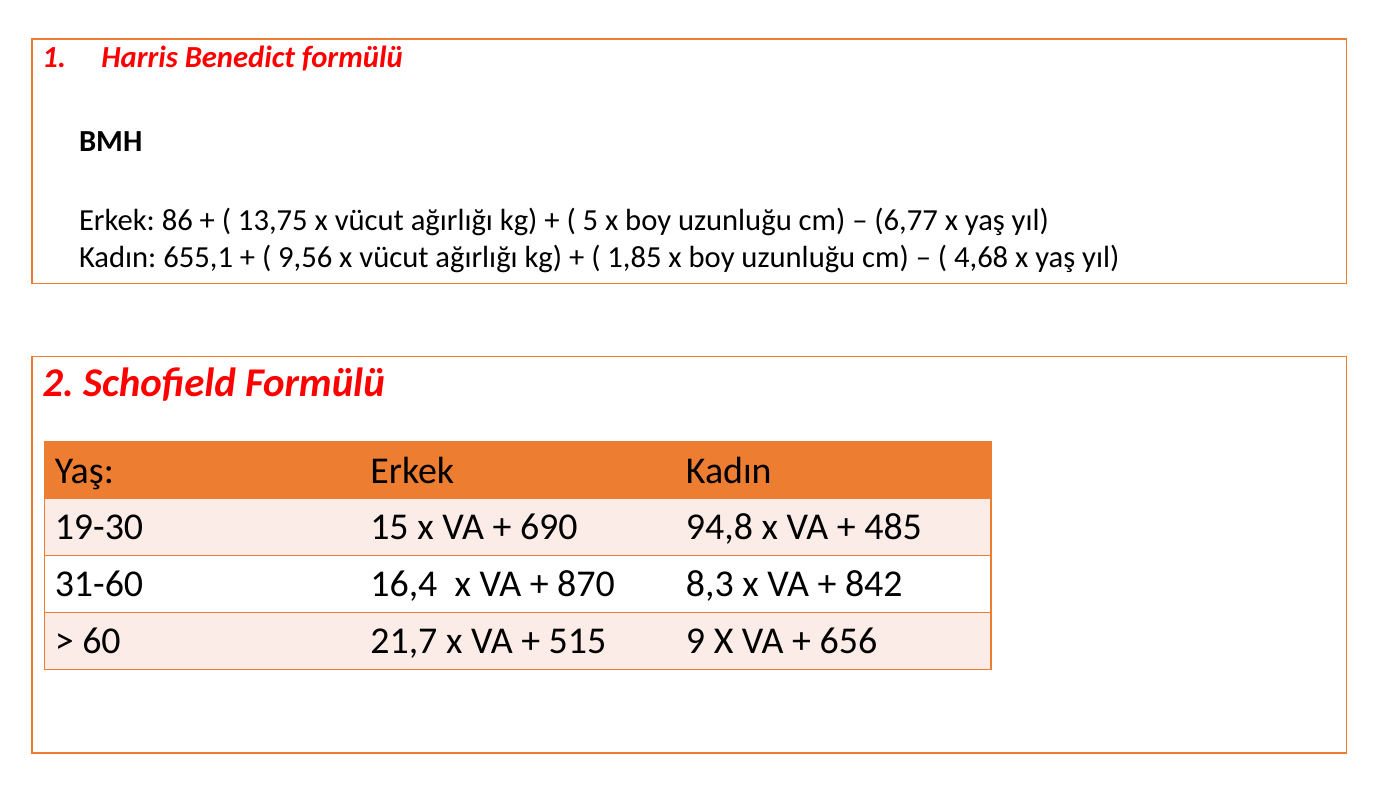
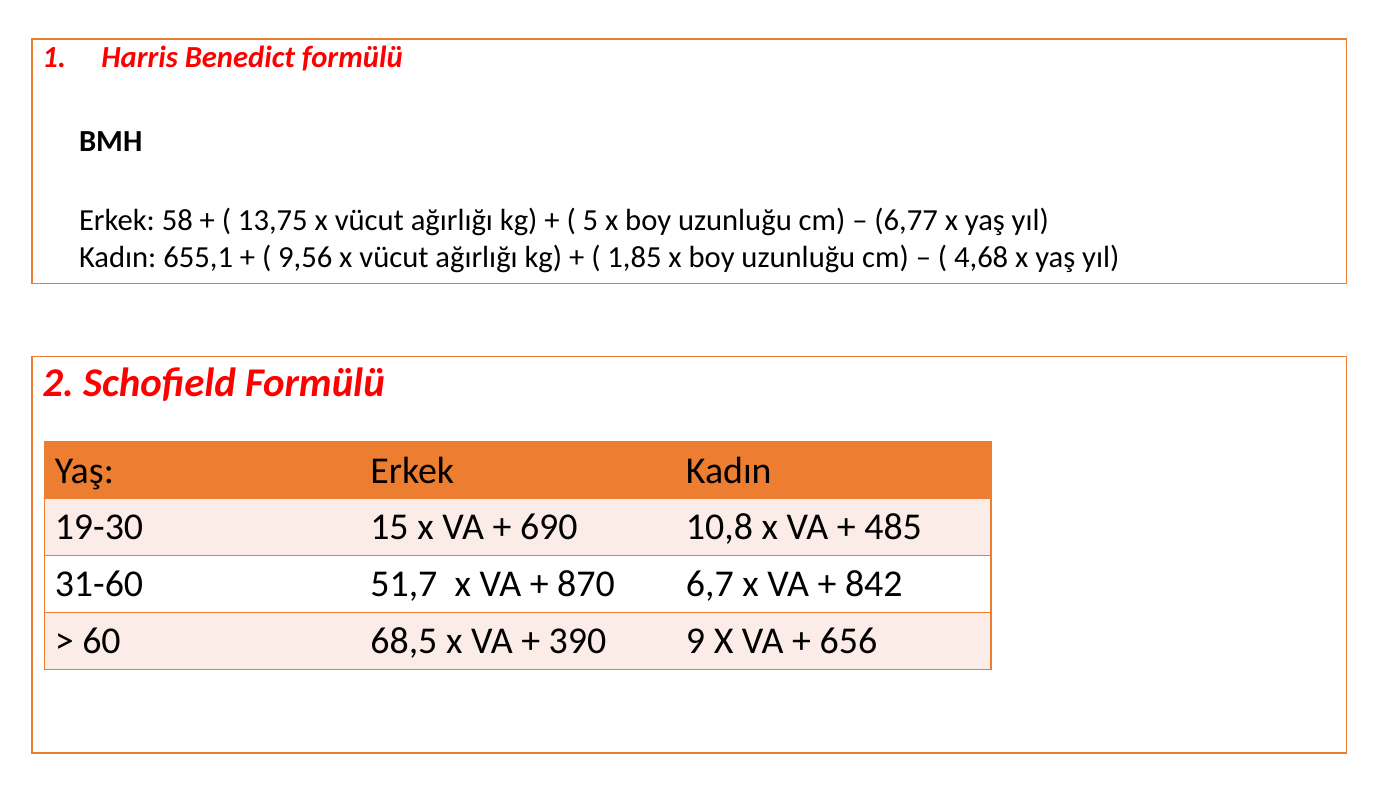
86: 86 -> 58
94,8: 94,8 -> 10,8
16,4: 16,4 -> 51,7
8,3: 8,3 -> 6,7
21,7: 21,7 -> 68,5
515: 515 -> 390
